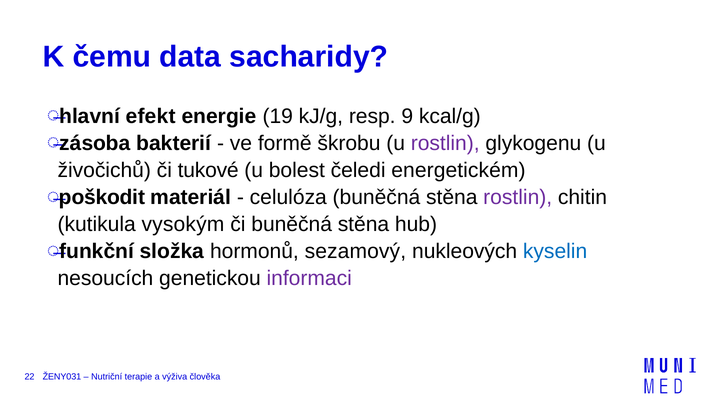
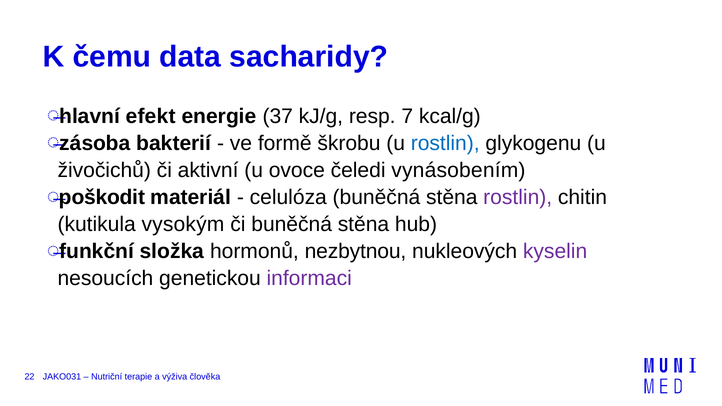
19: 19 -> 37
9: 9 -> 7
rostlin at (445, 143) colour: purple -> blue
tukové: tukové -> aktivní
bolest: bolest -> ovoce
energetickém: energetickém -> vynásobením
sezamový: sezamový -> nezbytnou
kyselin colour: blue -> purple
ŽENY031: ŽENY031 -> JAKO031
